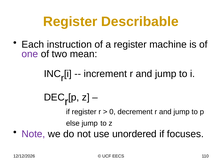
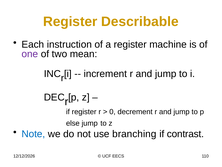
Note colour: purple -> blue
unordered: unordered -> branching
focuses: focuses -> contrast
